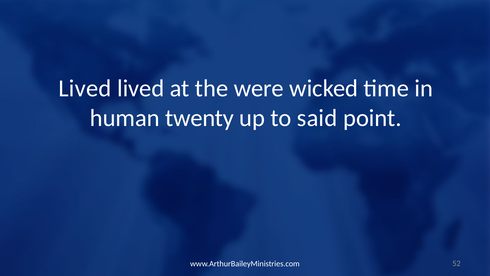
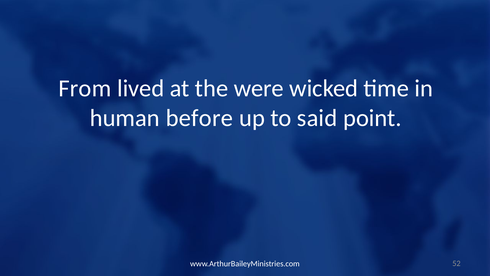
Lived at (85, 88): Lived -> From
twenty: twenty -> before
